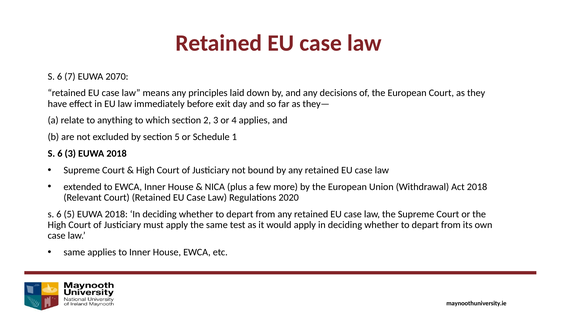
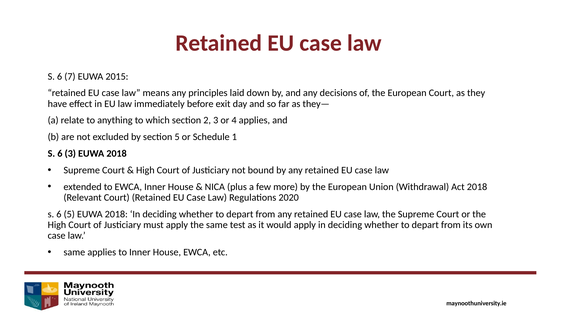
2070: 2070 -> 2015
